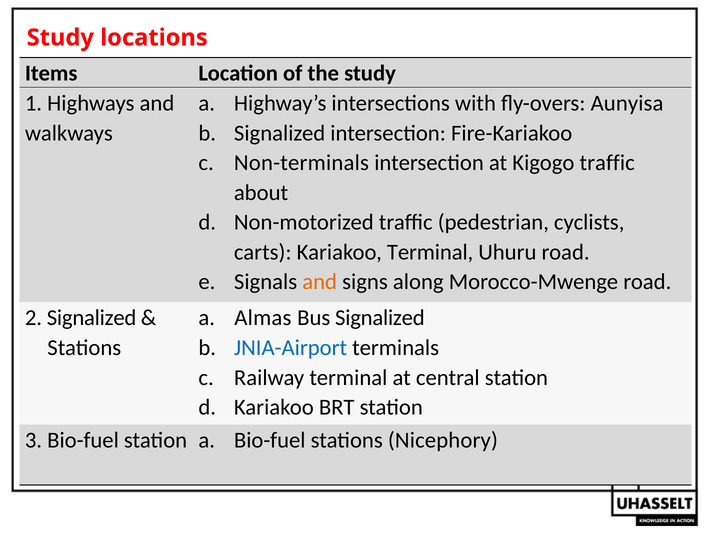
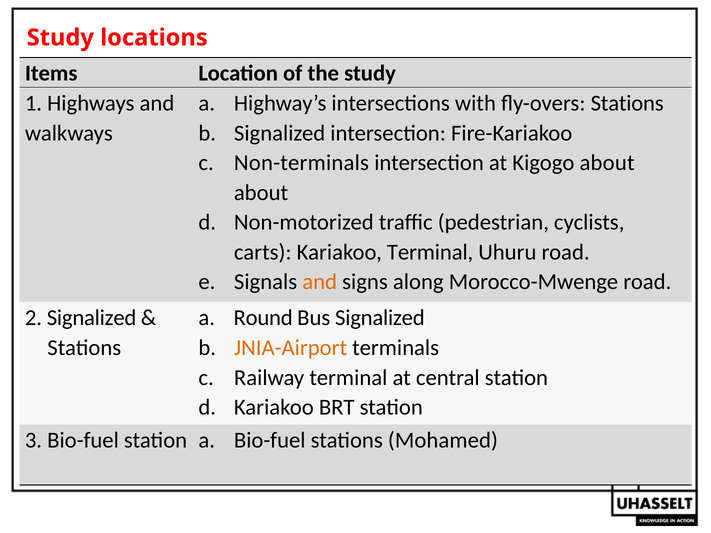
fly-overs Aunyisa: Aunyisa -> Stations
Kigogo traffic: traffic -> about
Almas: Almas -> Round
JNIA-Airport colour: blue -> orange
Nicephory: Nicephory -> Mohamed
